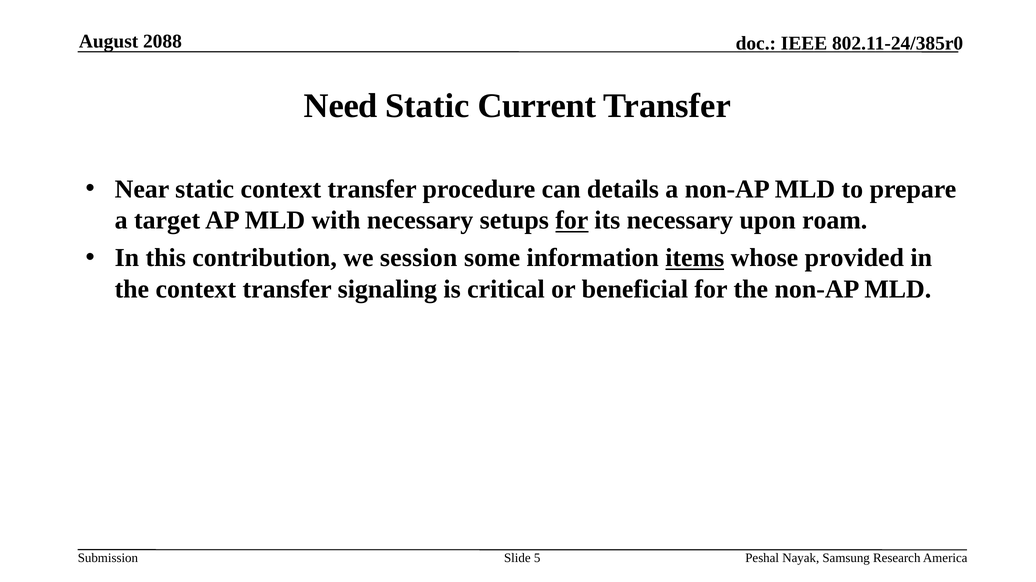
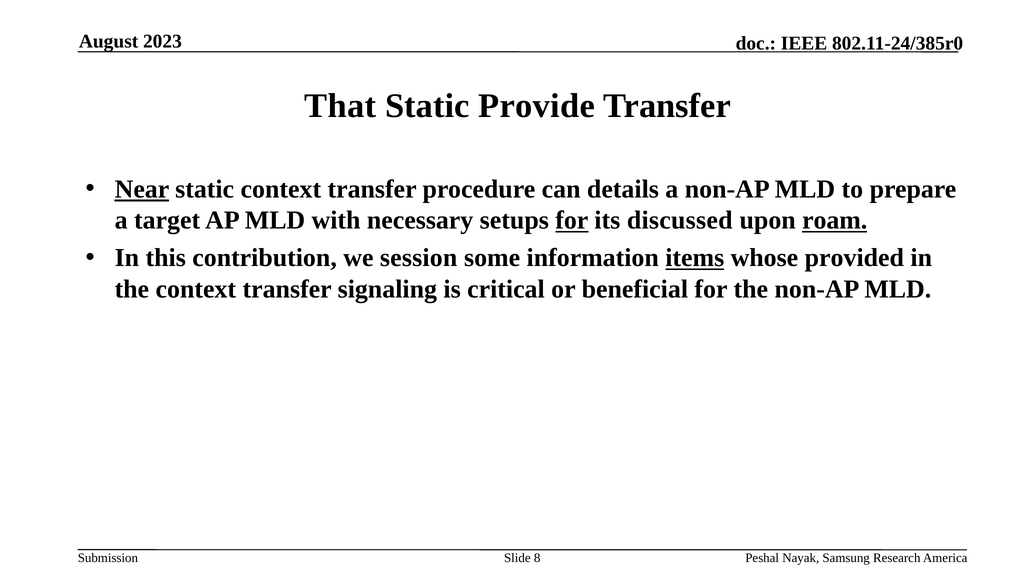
2088: 2088 -> 2023
Need: Need -> That
Current: Current -> Provide
Near underline: none -> present
its necessary: necessary -> discussed
roam underline: none -> present
5: 5 -> 8
